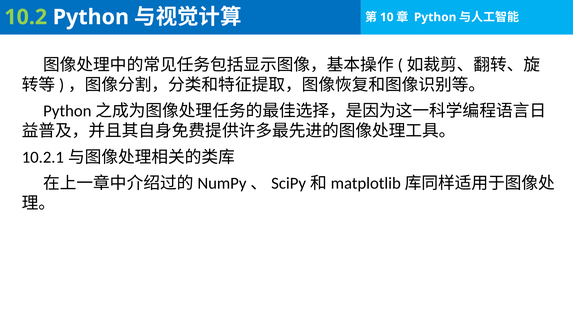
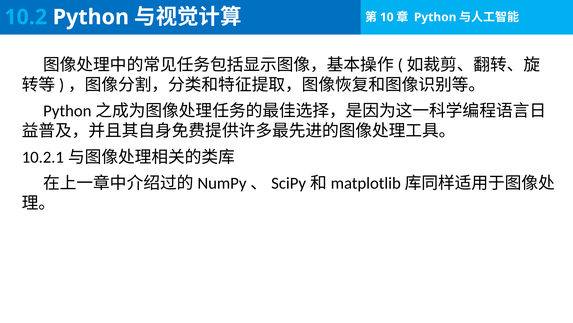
10.2 colour: light green -> light blue
